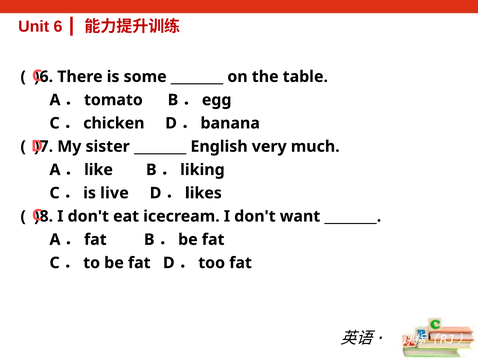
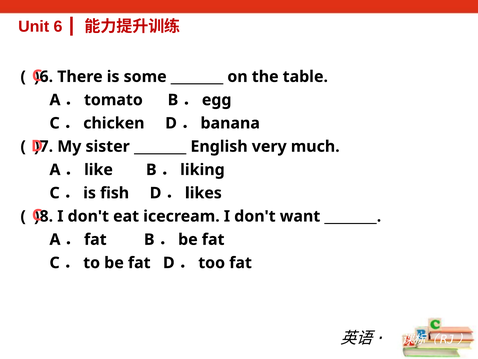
live: live -> fish
